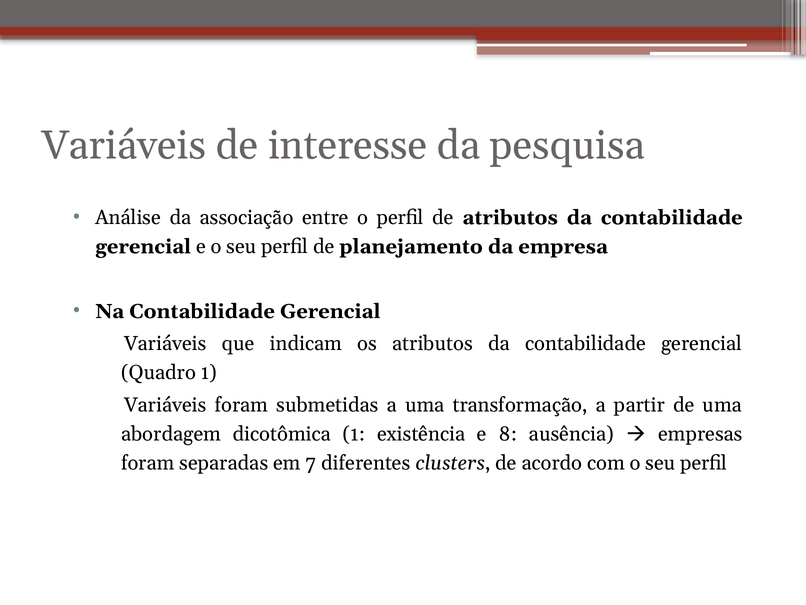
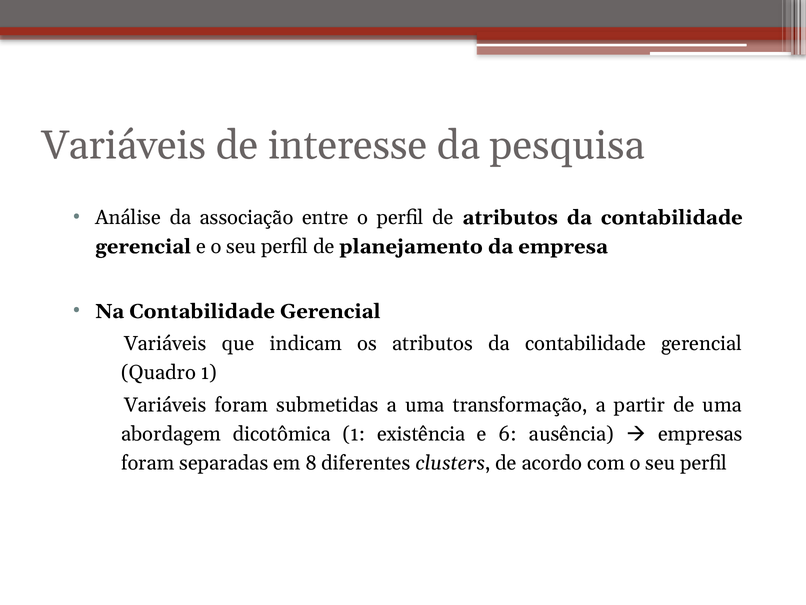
8: 8 -> 6
7: 7 -> 8
